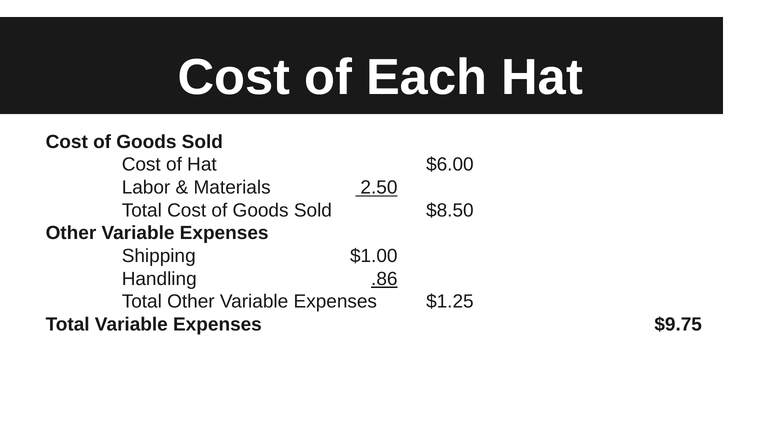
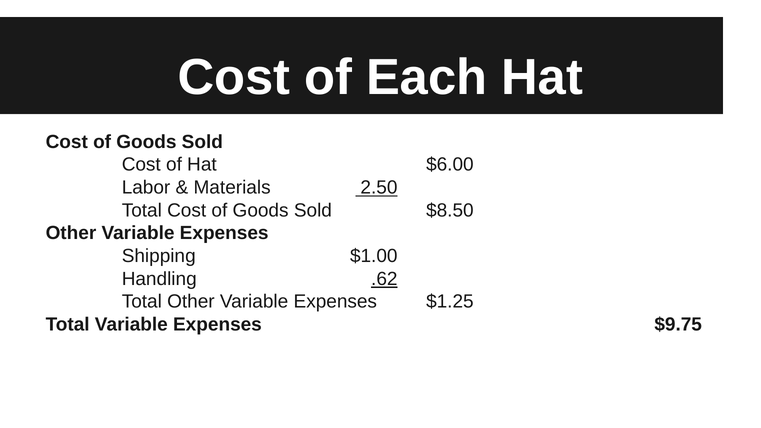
.86: .86 -> .62
